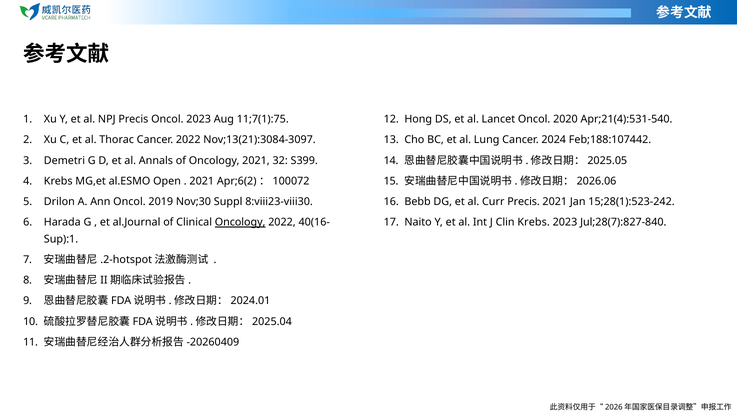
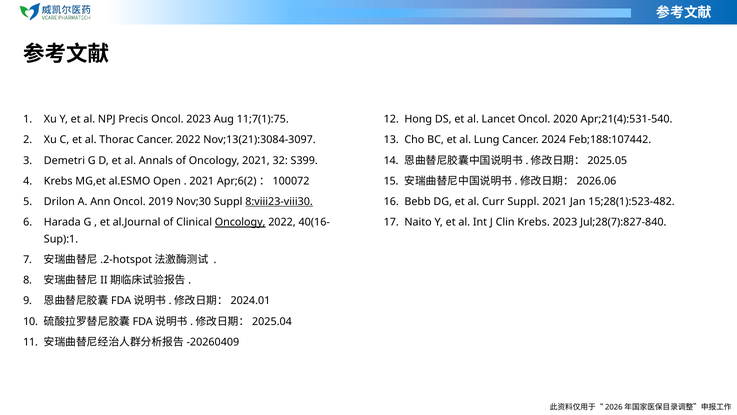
8:viii23-viii30 underline: none -> present
Curr Precis: Precis -> Suppl
15;28(1):523-242: 15;28(1):523-242 -> 15;28(1):523-482
